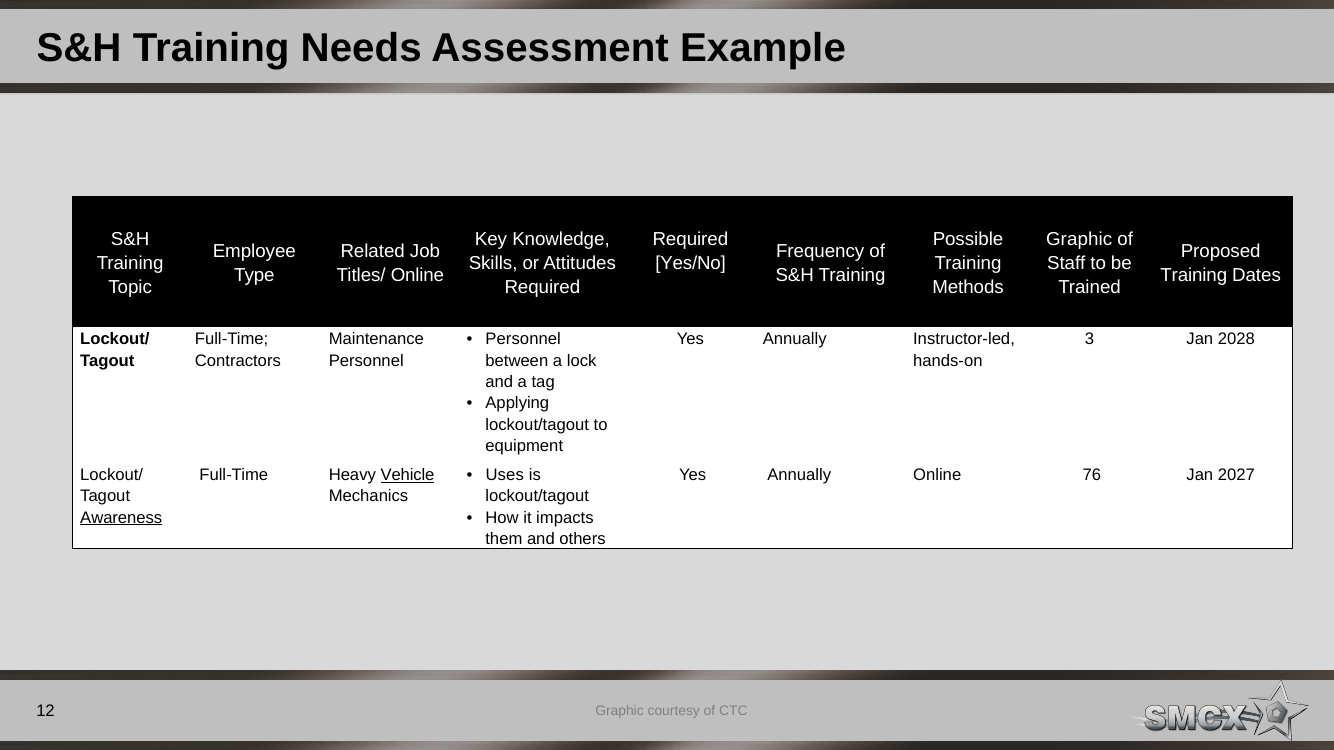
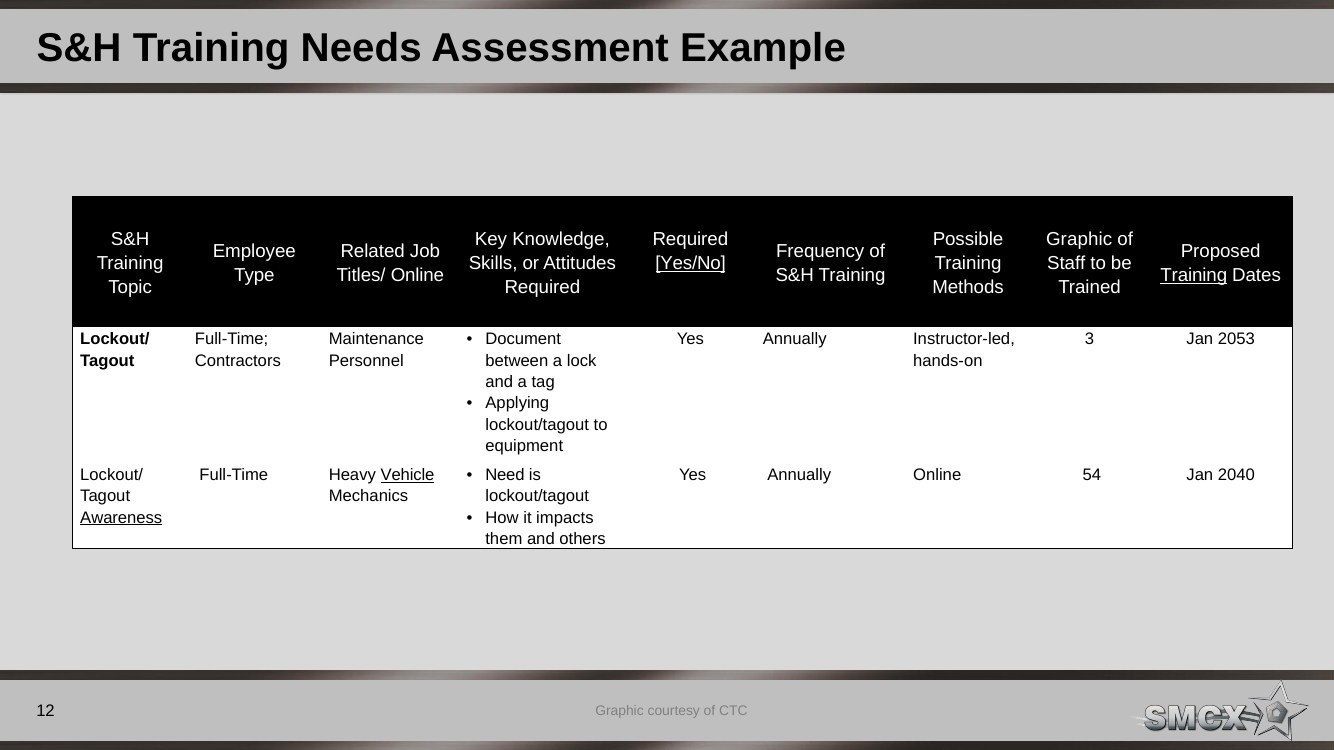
Yes/No underline: none -> present
Training at (1194, 276) underline: none -> present
Personnel at (523, 339): Personnel -> Document
2028: 2028 -> 2053
Uses: Uses -> Need
76: 76 -> 54
2027: 2027 -> 2040
